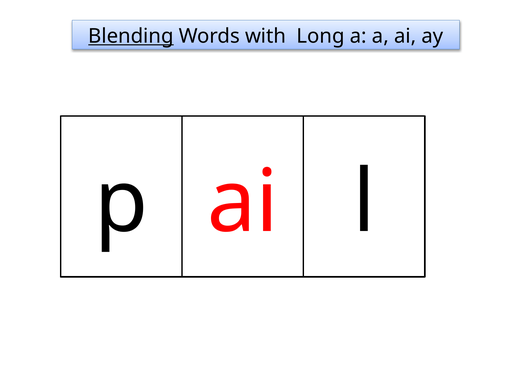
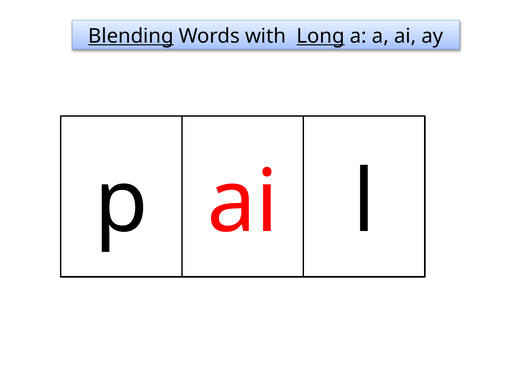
Long underline: none -> present
